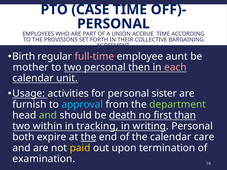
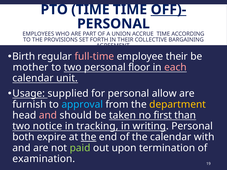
PTO CASE: CASE -> TIME
OFF)- underline: none -> present
employee aunt: aunt -> their
then: then -> floor
activities: activities -> supplied
sister: sister -> allow
department colour: light green -> yellow
and at (48, 115) colour: light green -> pink
death: death -> taken
within: within -> notice
care: care -> with
paid colour: yellow -> light green
